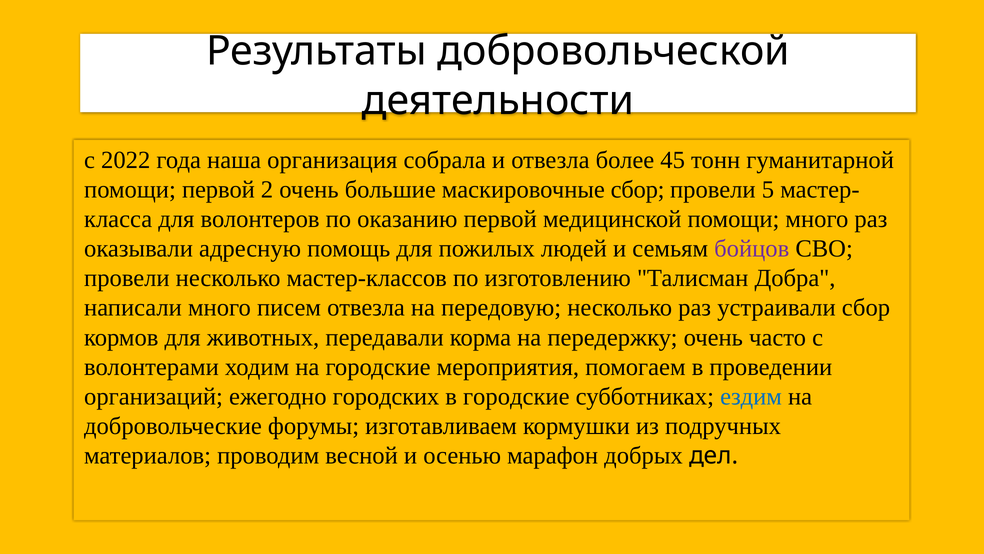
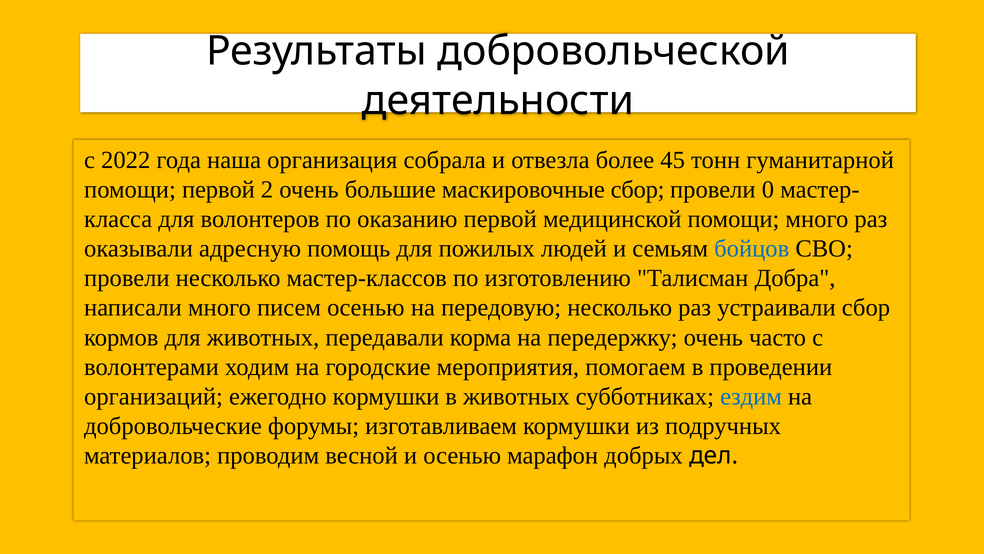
5: 5 -> 0
бойцов colour: purple -> blue
писем отвезла: отвезла -> осенью
ежегодно городских: городских -> кормушки
в городские: городские -> животных
